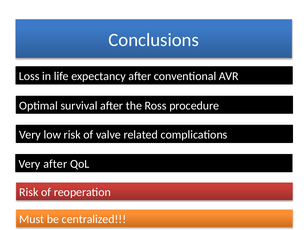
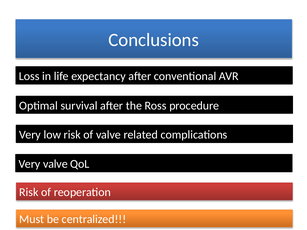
Very after: after -> valve
